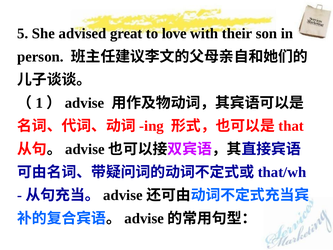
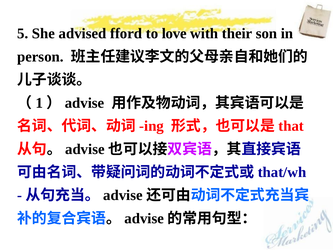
great: great -> fford
